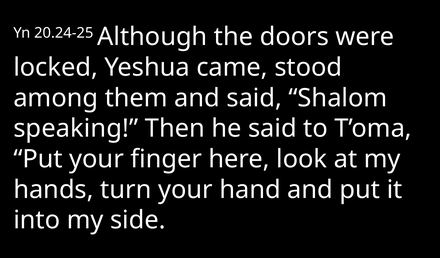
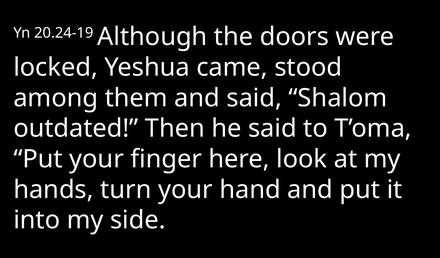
20.24-25: 20.24-25 -> 20.24-19
speaking: speaking -> outdated
